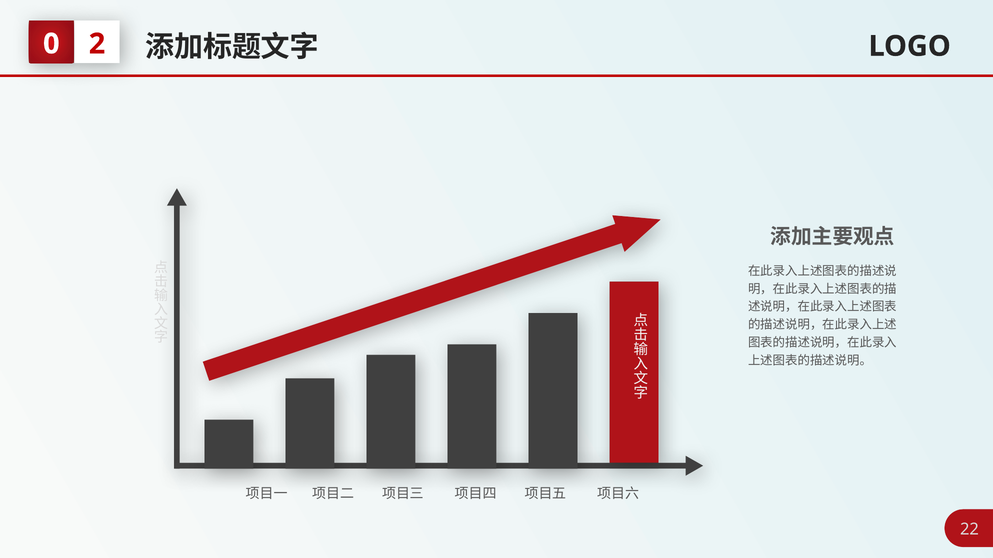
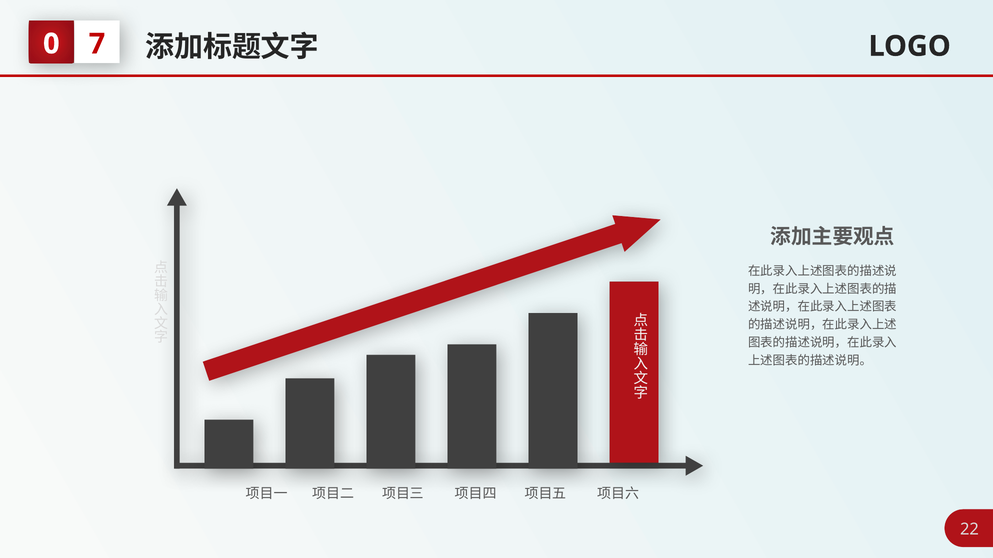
2: 2 -> 7
